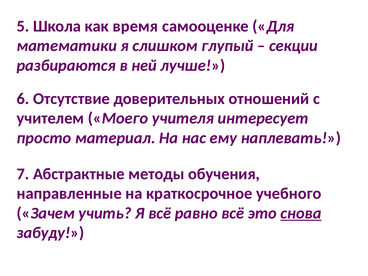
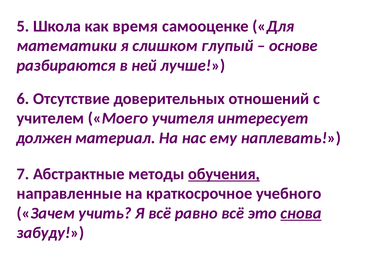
секции: секции -> основе
просто: просто -> должен
обучения underline: none -> present
